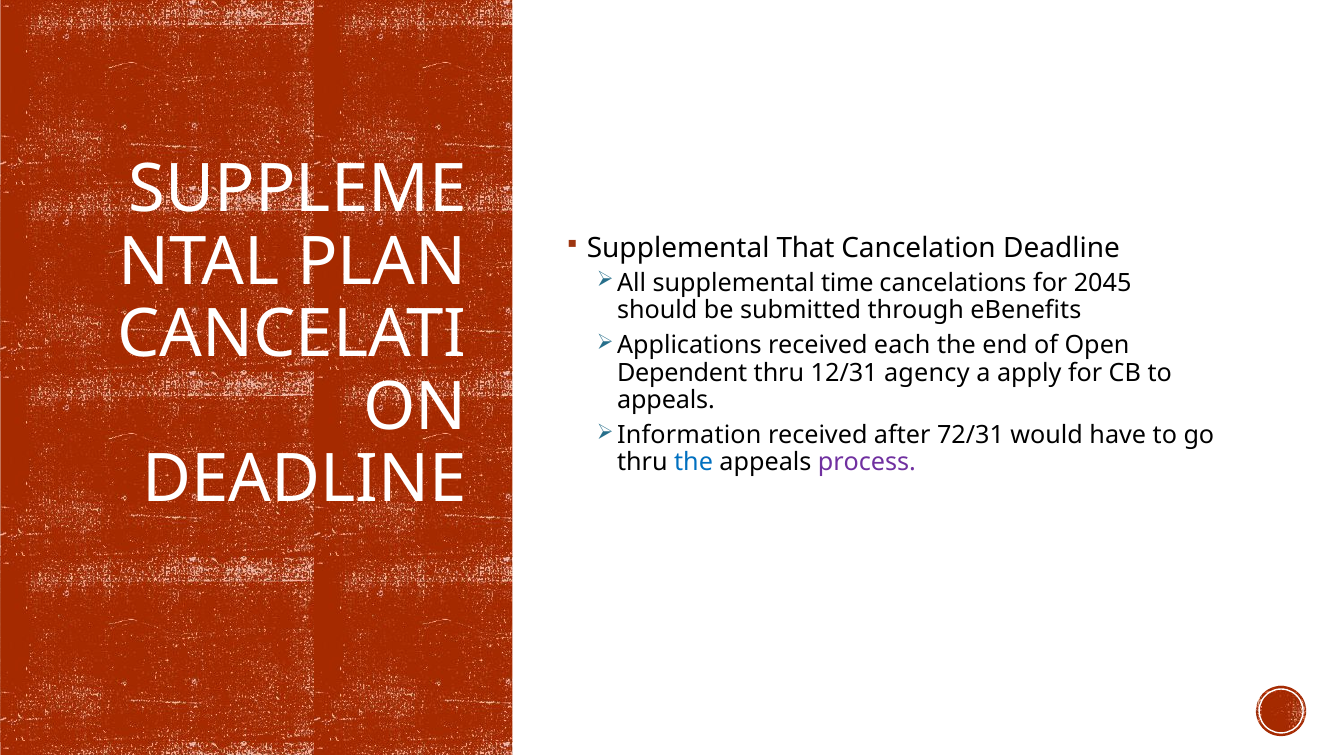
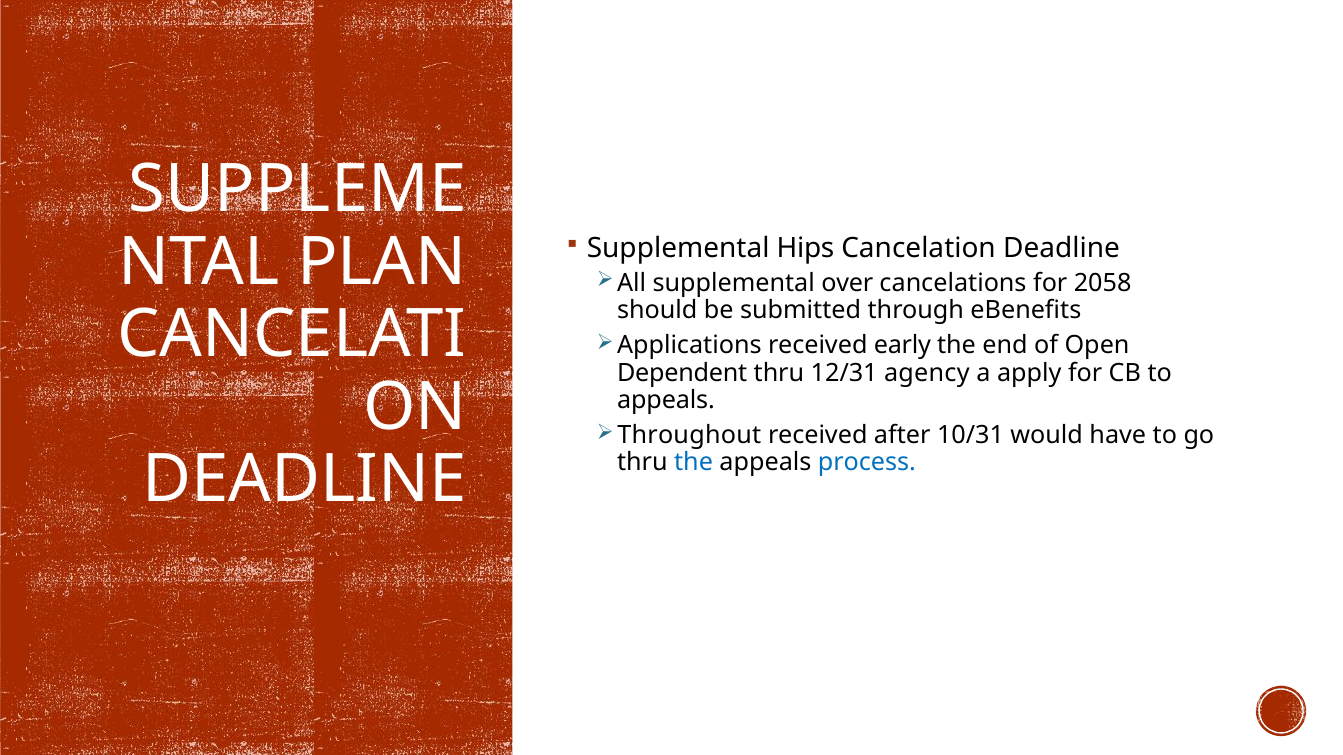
That: That -> Hips
time: time -> over
2045: 2045 -> 2058
each: each -> early
Information: Information -> Throughout
72/31: 72/31 -> 10/31
process colour: purple -> blue
